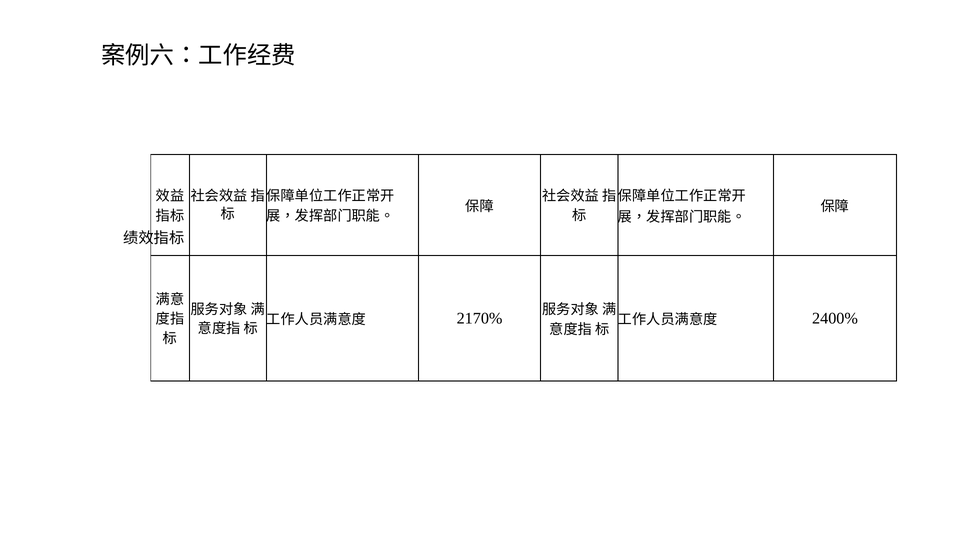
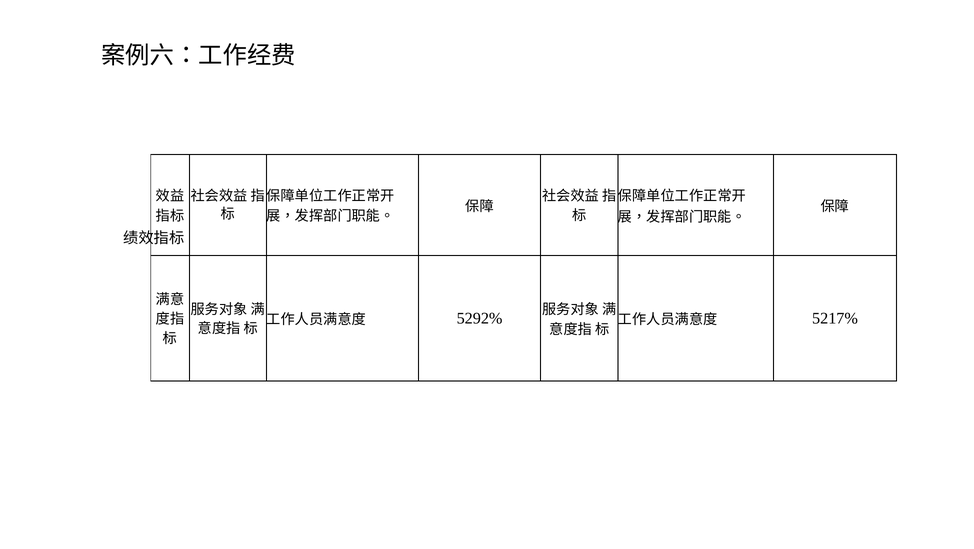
2170%: 2170% -> 5292%
2400%: 2400% -> 5217%
